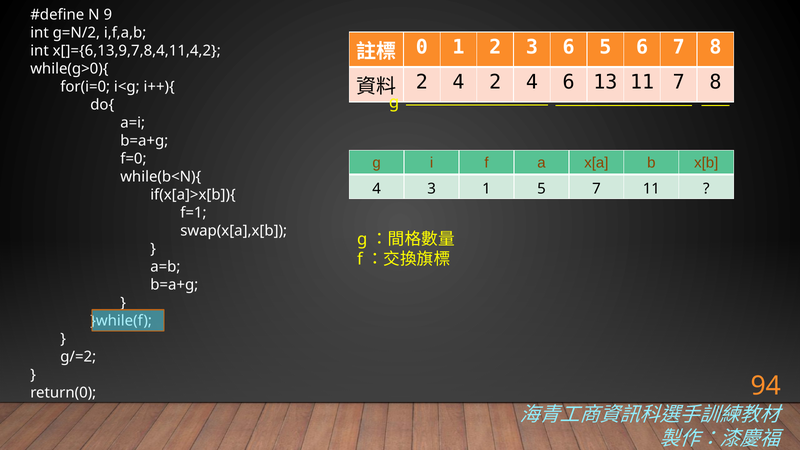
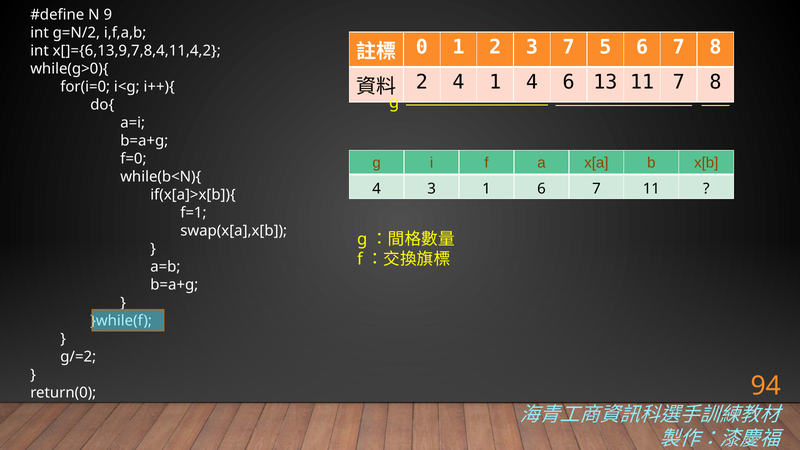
3 6: 6 -> 7
4 2: 2 -> 1
1 5: 5 -> 6
